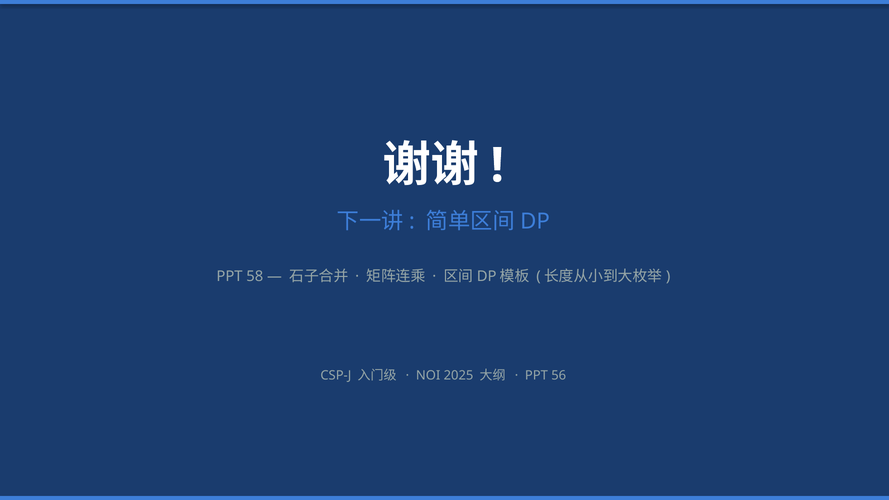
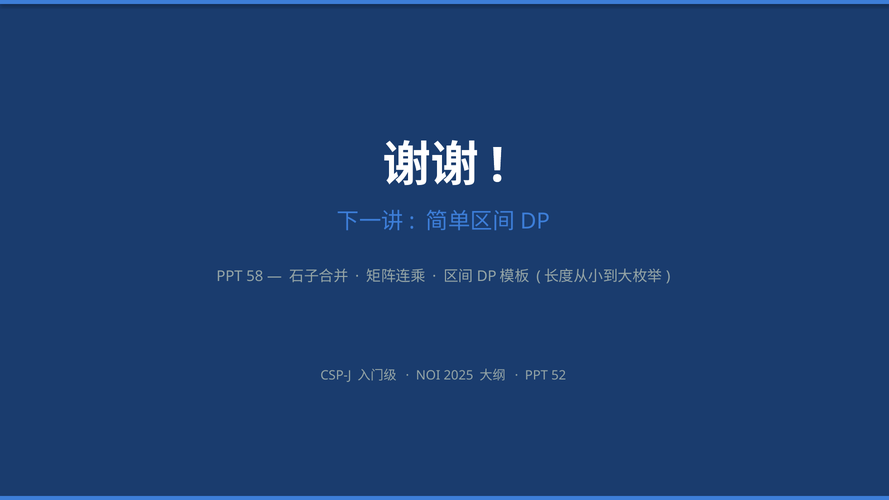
56: 56 -> 52
